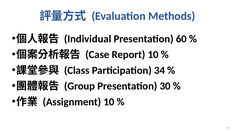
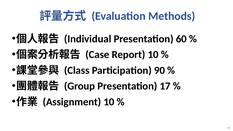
34: 34 -> 90
30: 30 -> 17
